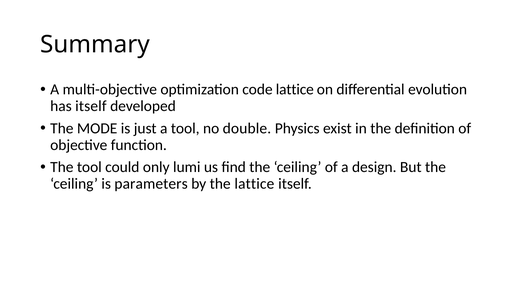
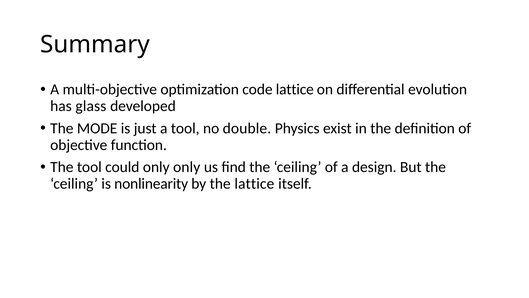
has itself: itself -> glass
only lumi: lumi -> only
parameters: parameters -> nonlinearity
